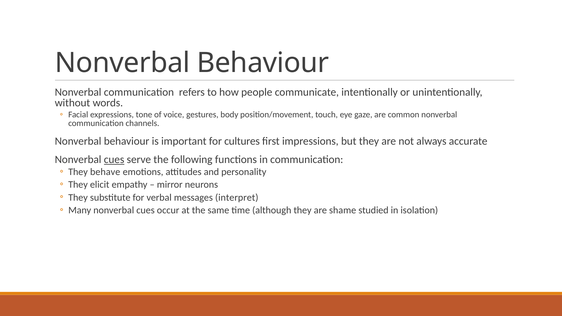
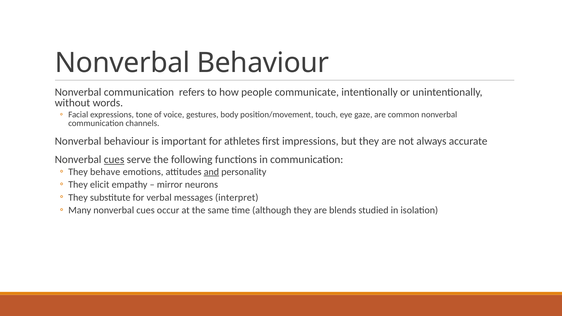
cultures: cultures -> athletes
and underline: none -> present
shame: shame -> blends
